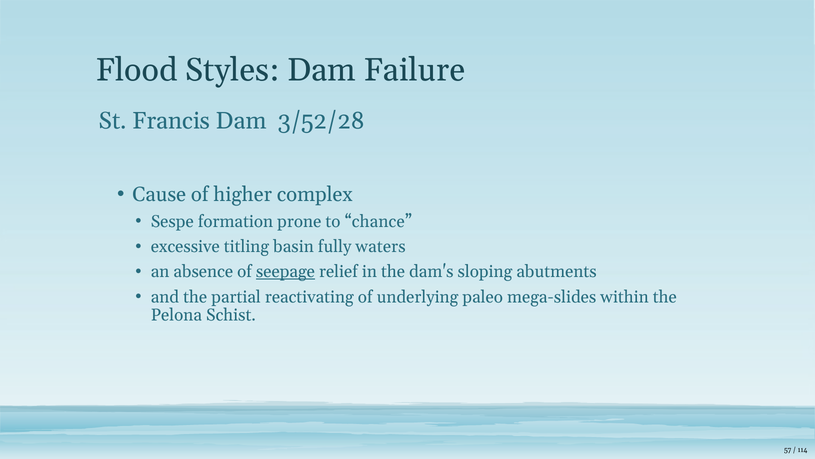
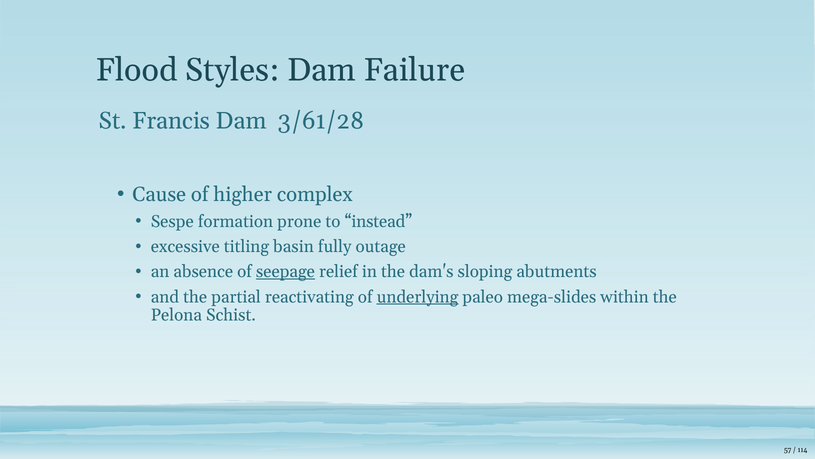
3/52/28: 3/52/28 -> 3/61/28
chance: chance -> instead
waters: waters -> outage
underlying underline: none -> present
